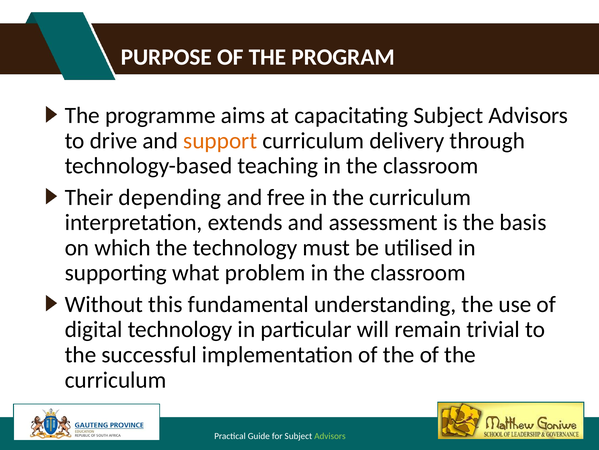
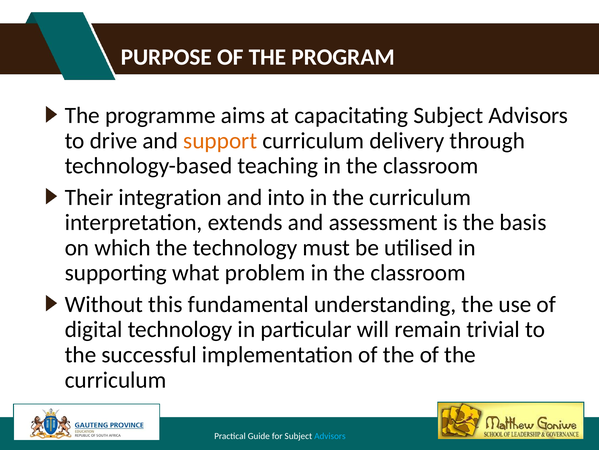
depending: depending -> integration
free: free -> into
Advisors at (330, 435) colour: light green -> light blue
